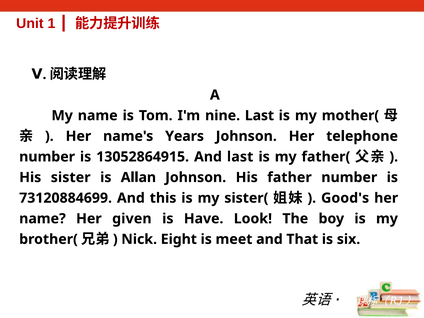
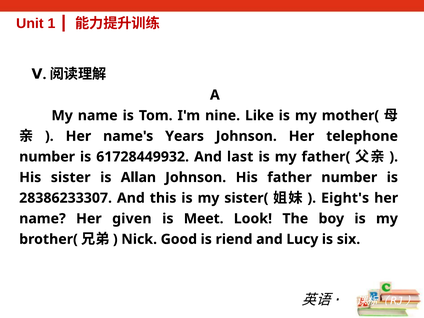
nine Last: Last -> Like
13052864915: 13052864915 -> 61728449932
73120884699: 73120884699 -> 28386233307
Good's: Good's -> Eight's
Have: Have -> Meet
Eight: Eight -> Good
meet: meet -> riend
That: That -> Lucy
